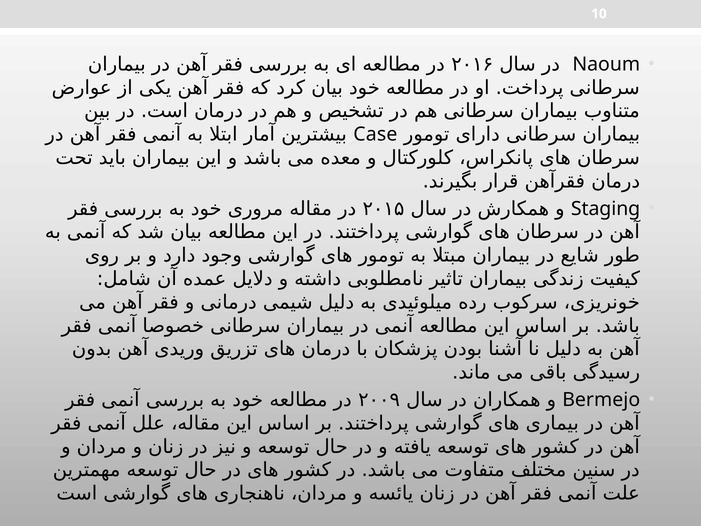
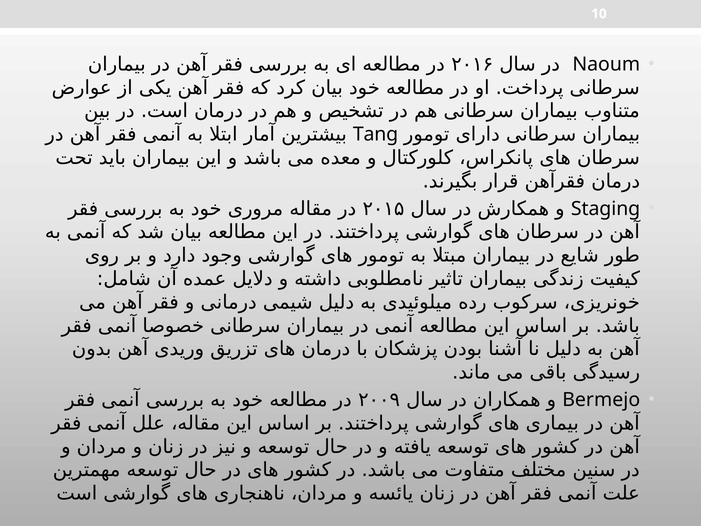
Case: Case -> Tang
